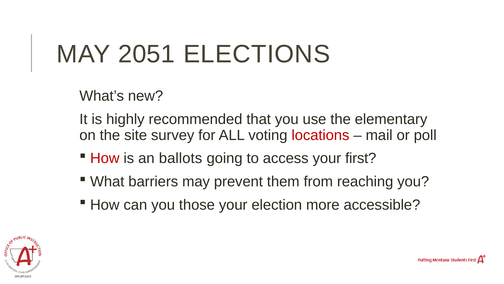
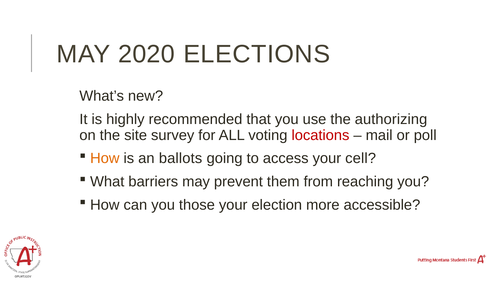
2051: 2051 -> 2020
elementary: elementary -> authorizing
How at (105, 158) colour: red -> orange
first: first -> cell
